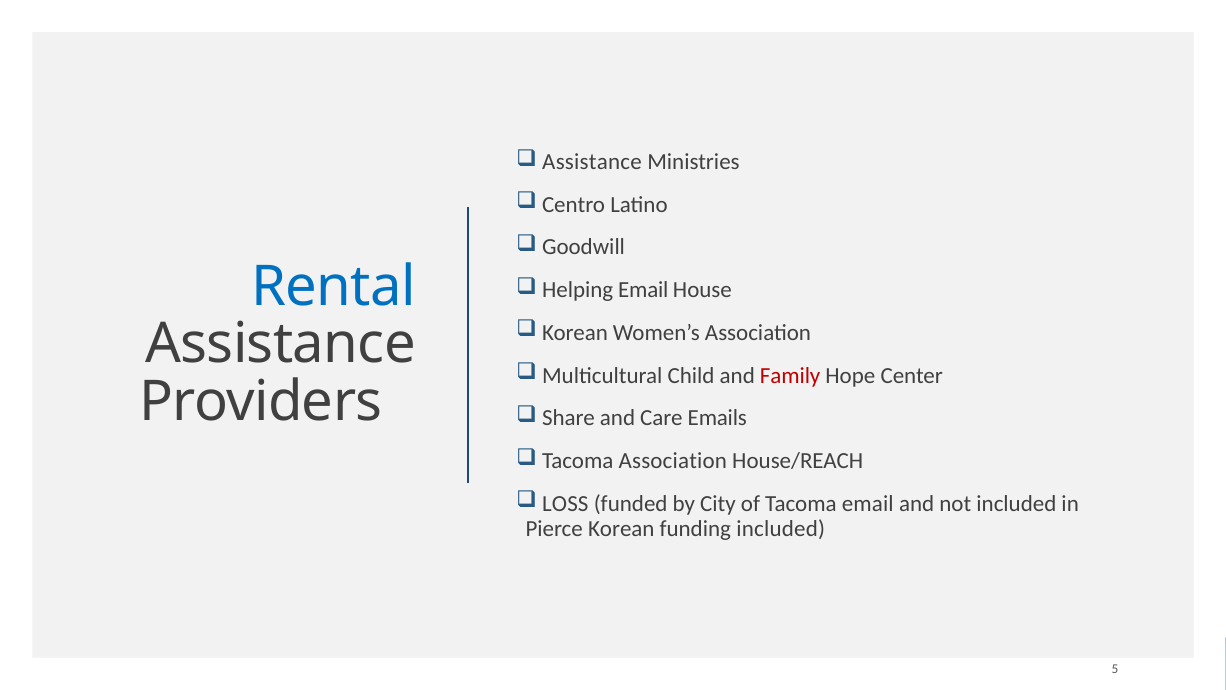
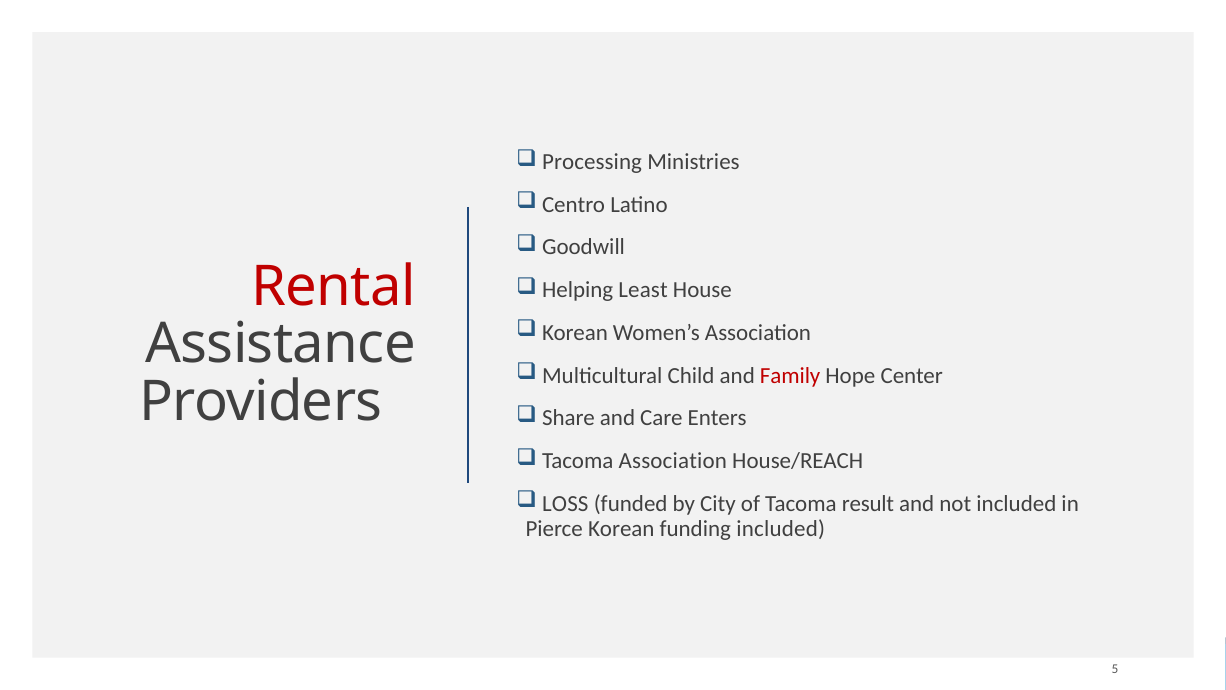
Assistance at (592, 162): Assistance -> Processing
Rental colour: blue -> red
Helping Email: Email -> Least
Emails: Emails -> Enters
Tacoma email: email -> result
